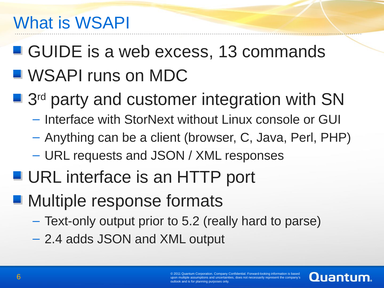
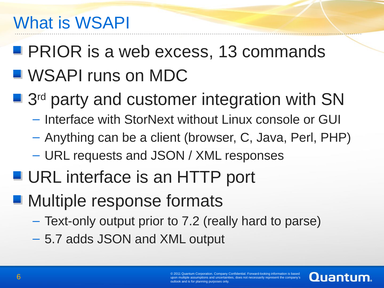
GUIDE at (55, 52): GUIDE -> PRIOR
5.2: 5.2 -> 7.2
2.4: 2.4 -> 5.7
